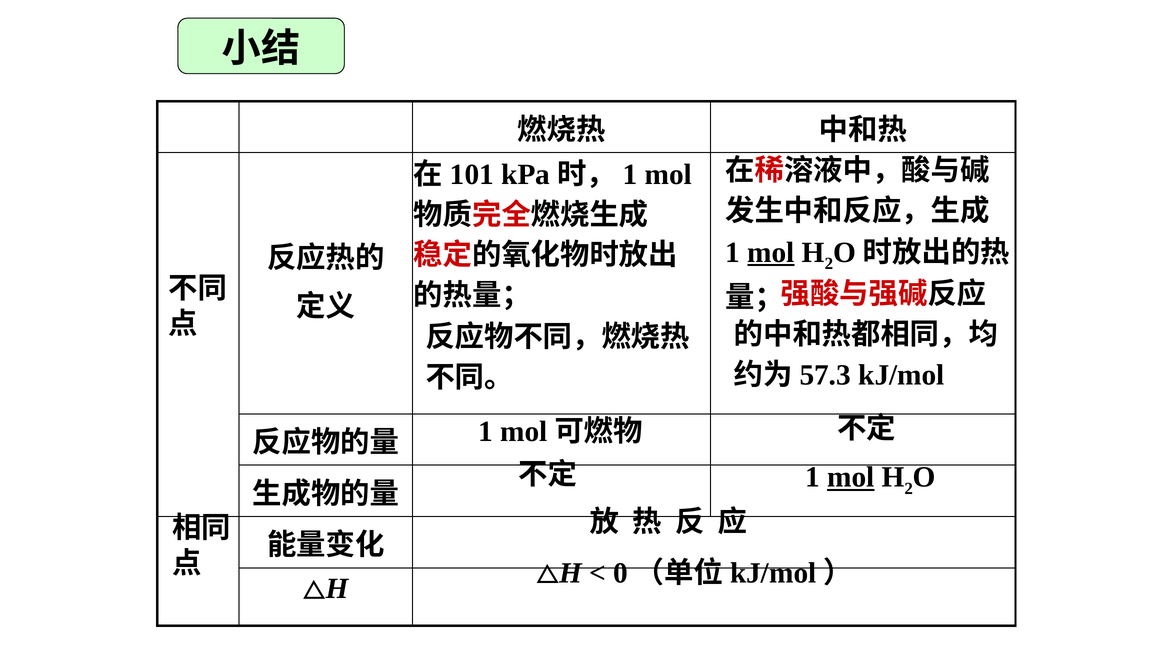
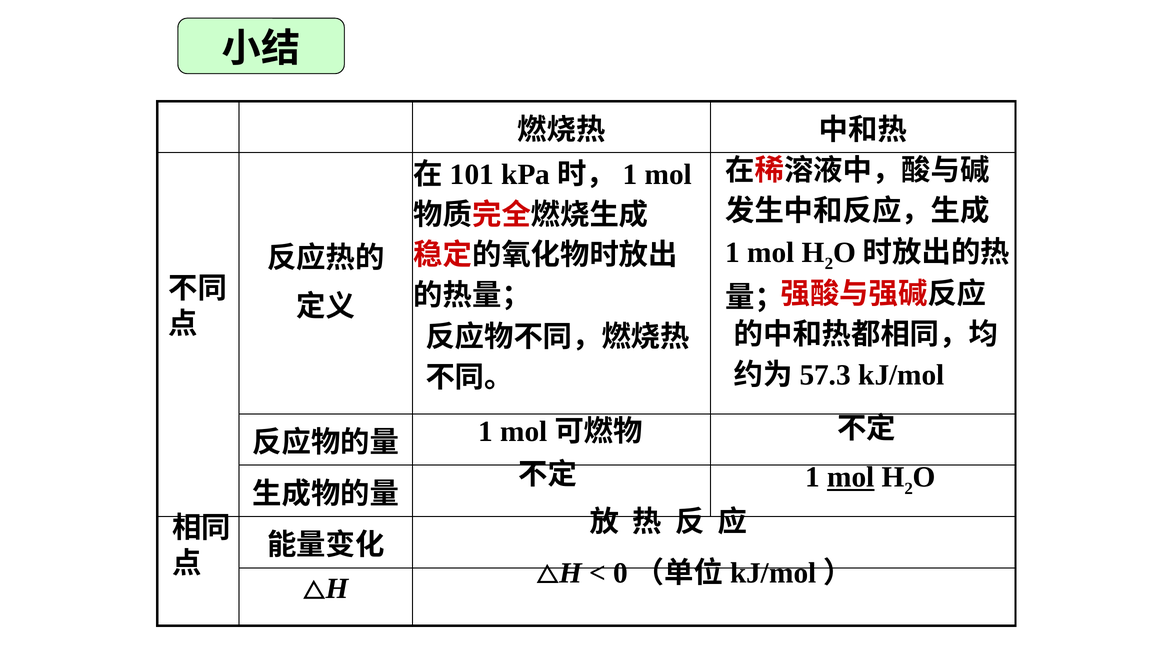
mol at (771, 253) underline: present -> none
